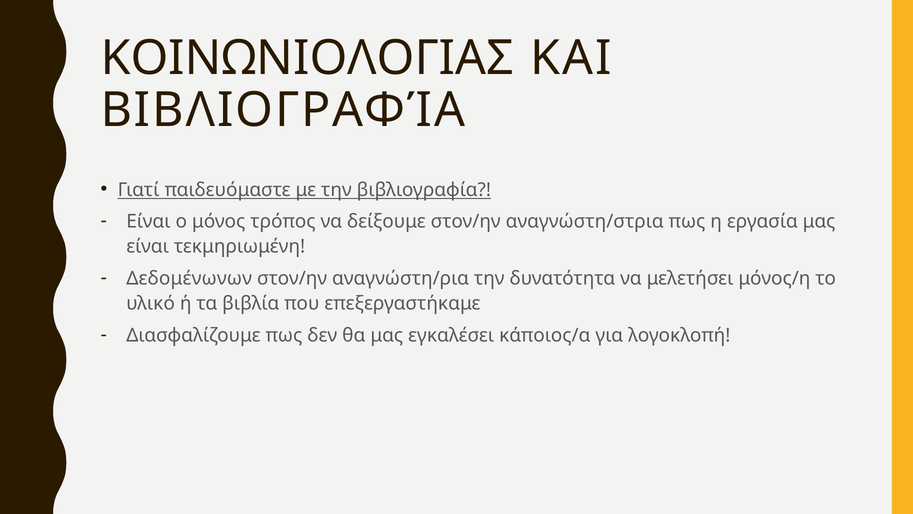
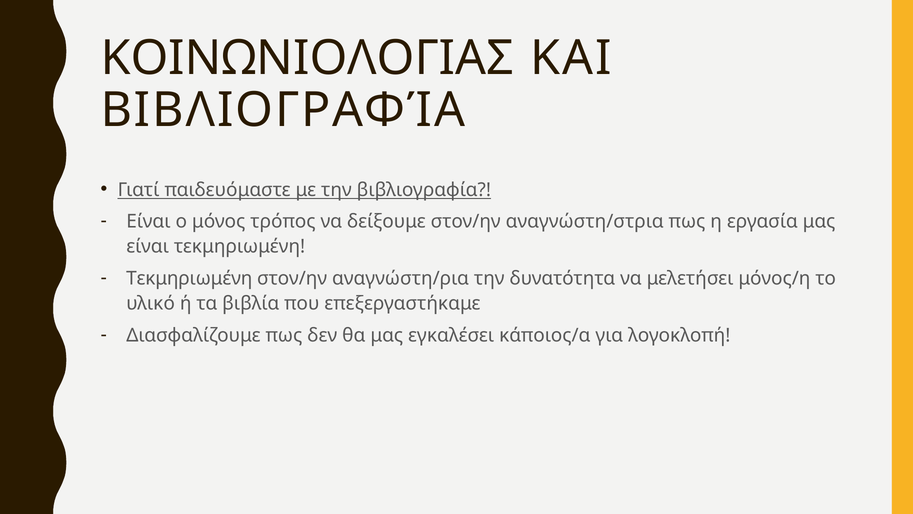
Δεδομένωνων at (189, 278): Δεδομένωνων -> Τεκμηριωμένη
